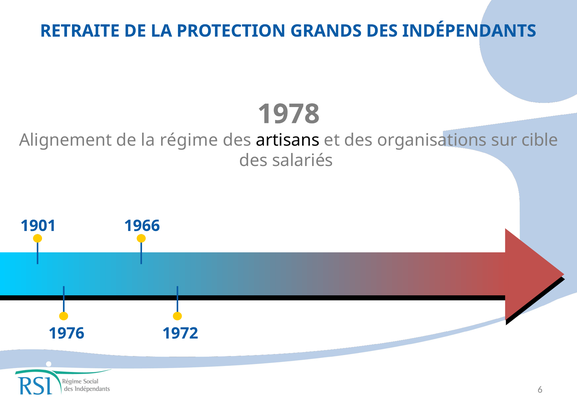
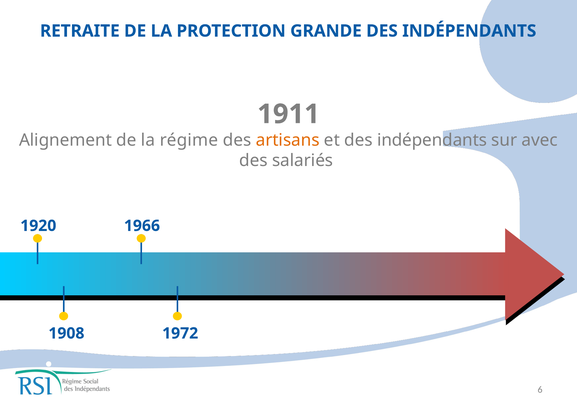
GRANDS: GRANDS -> GRANDE
1978: 1978 -> 1911
artisans colour: black -> orange
et des organisations: organisations -> indépendants
cible: cible -> avec
1901: 1901 -> 1920
1976: 1976 -> 1908
